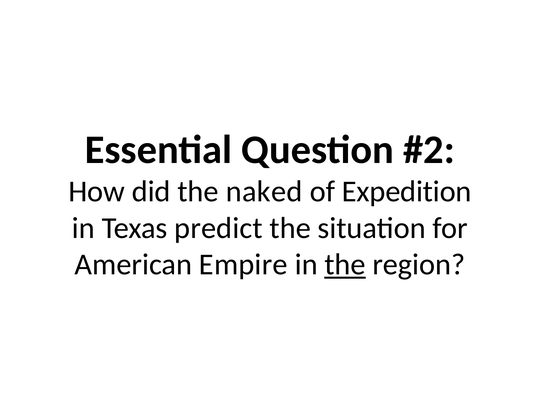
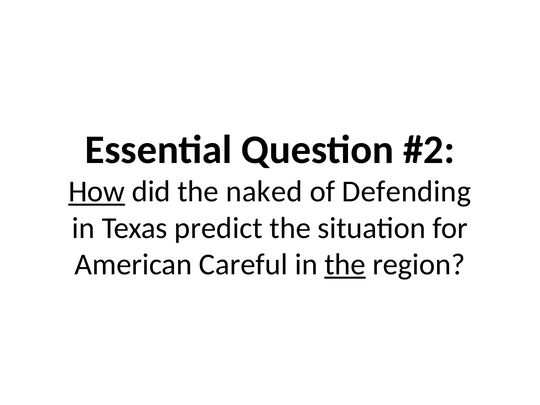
How underline: none -> present
Expedition: Expedition -> Defending
Empire: Empire -> Careful
